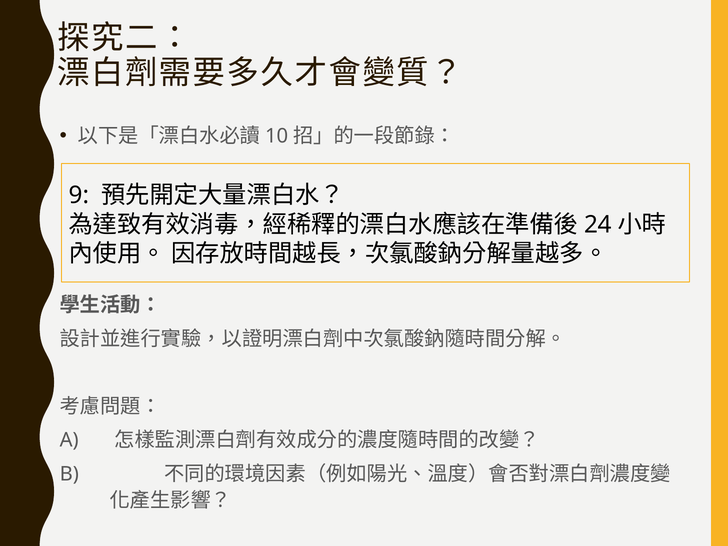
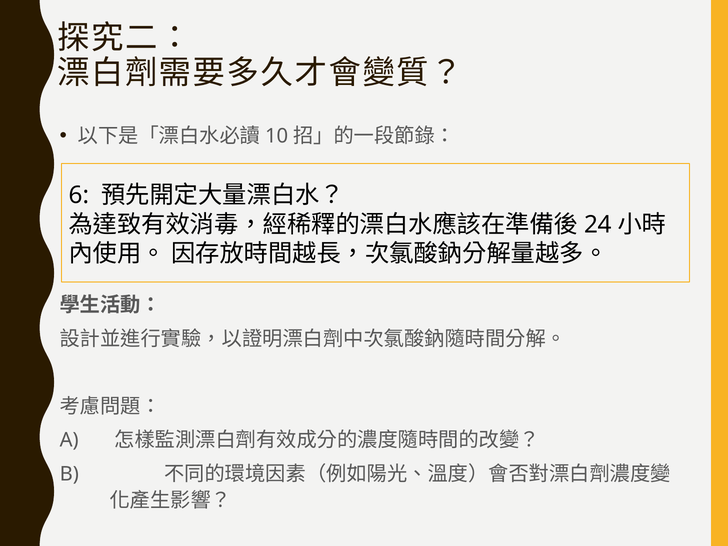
9: 9 -> 6
